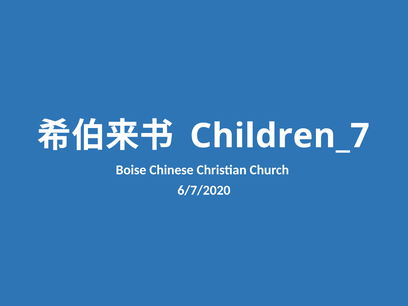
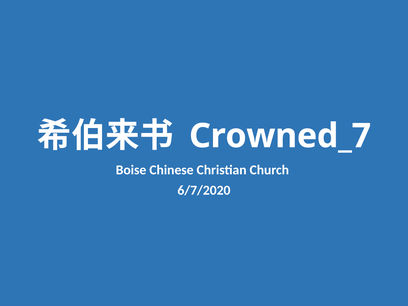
Children_7: Children_7 -> Crowned_7
